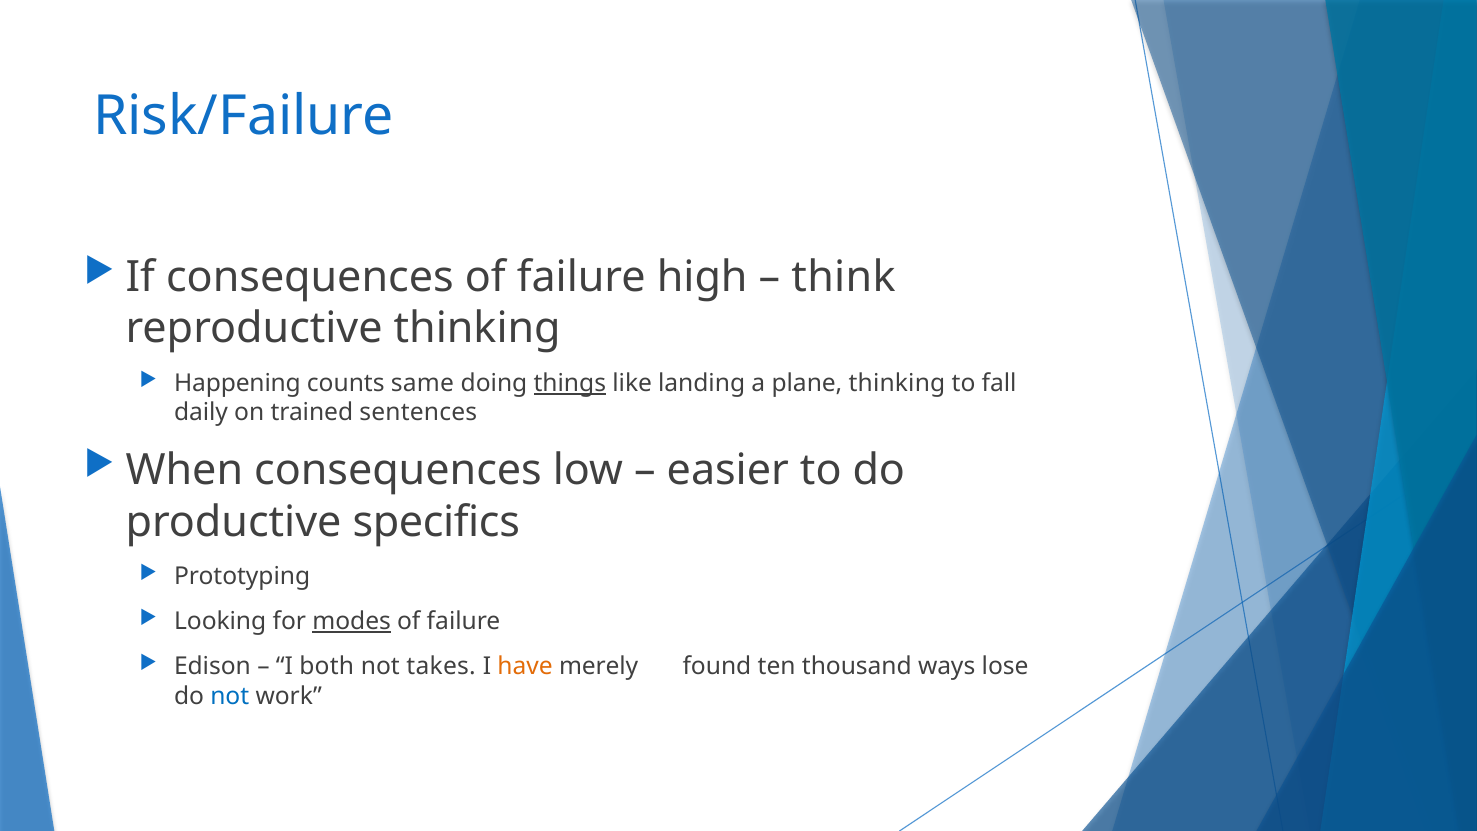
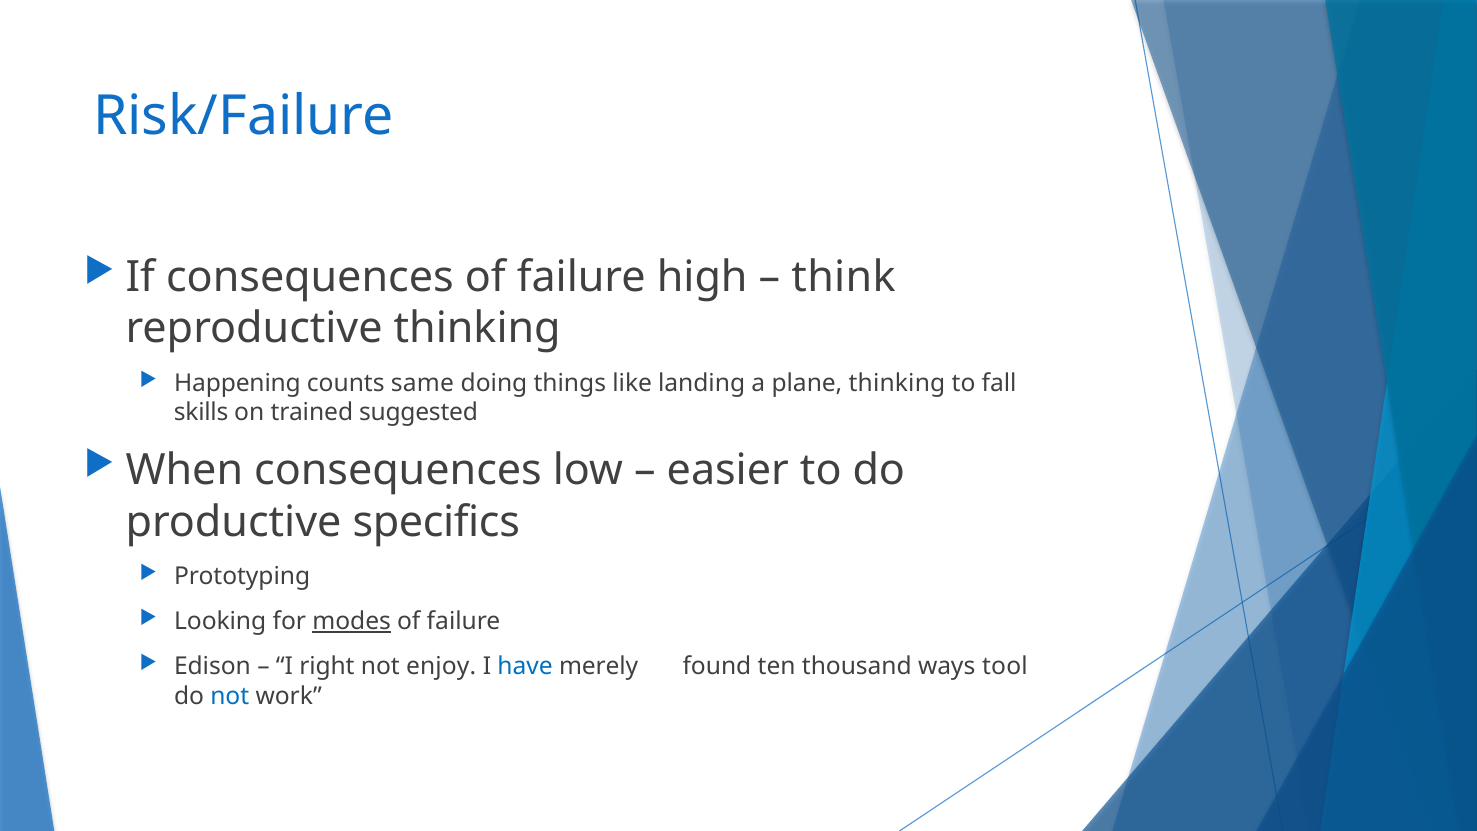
things underline: present -> none
daily: daily -> skills
sentences: sentences -> suggested
both: both -> right
takes: takes -> enjoy
have colour: orange -> blue
lose: lose -> tool
